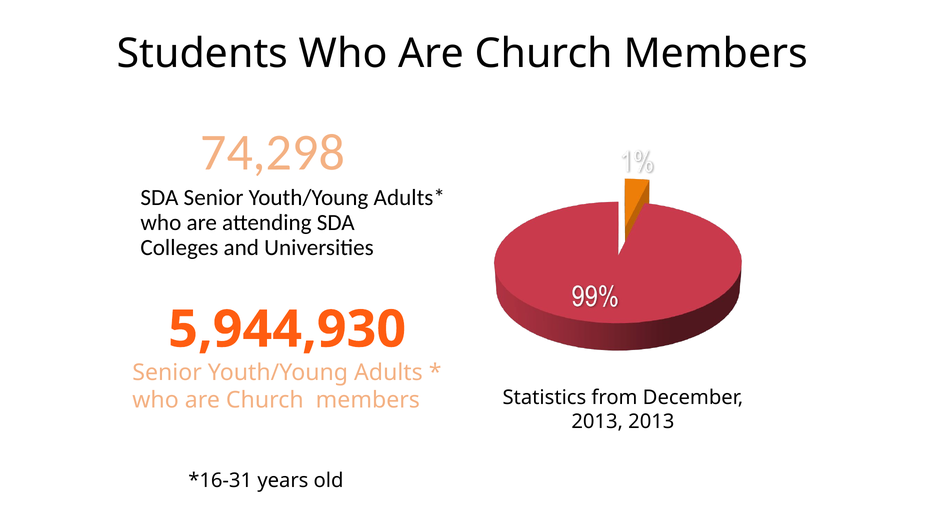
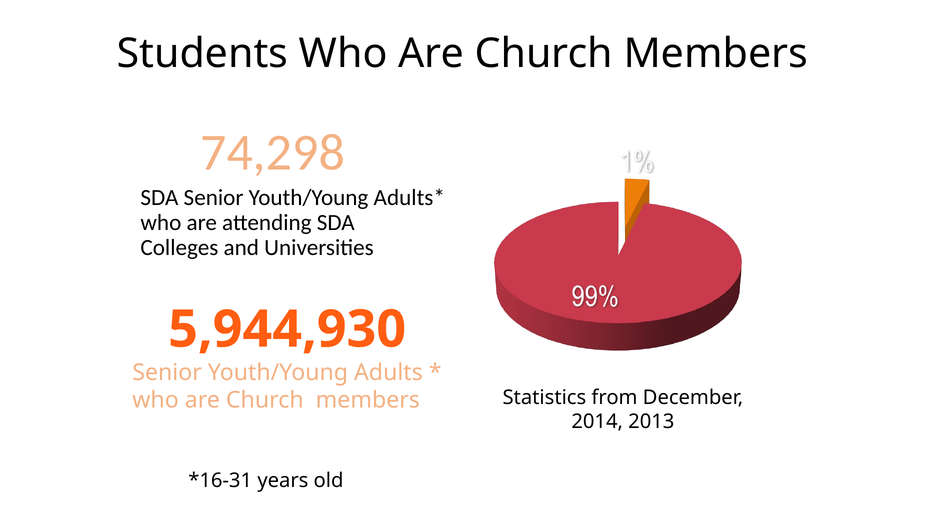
2013 at (597, 422): 2013 -> 2014
